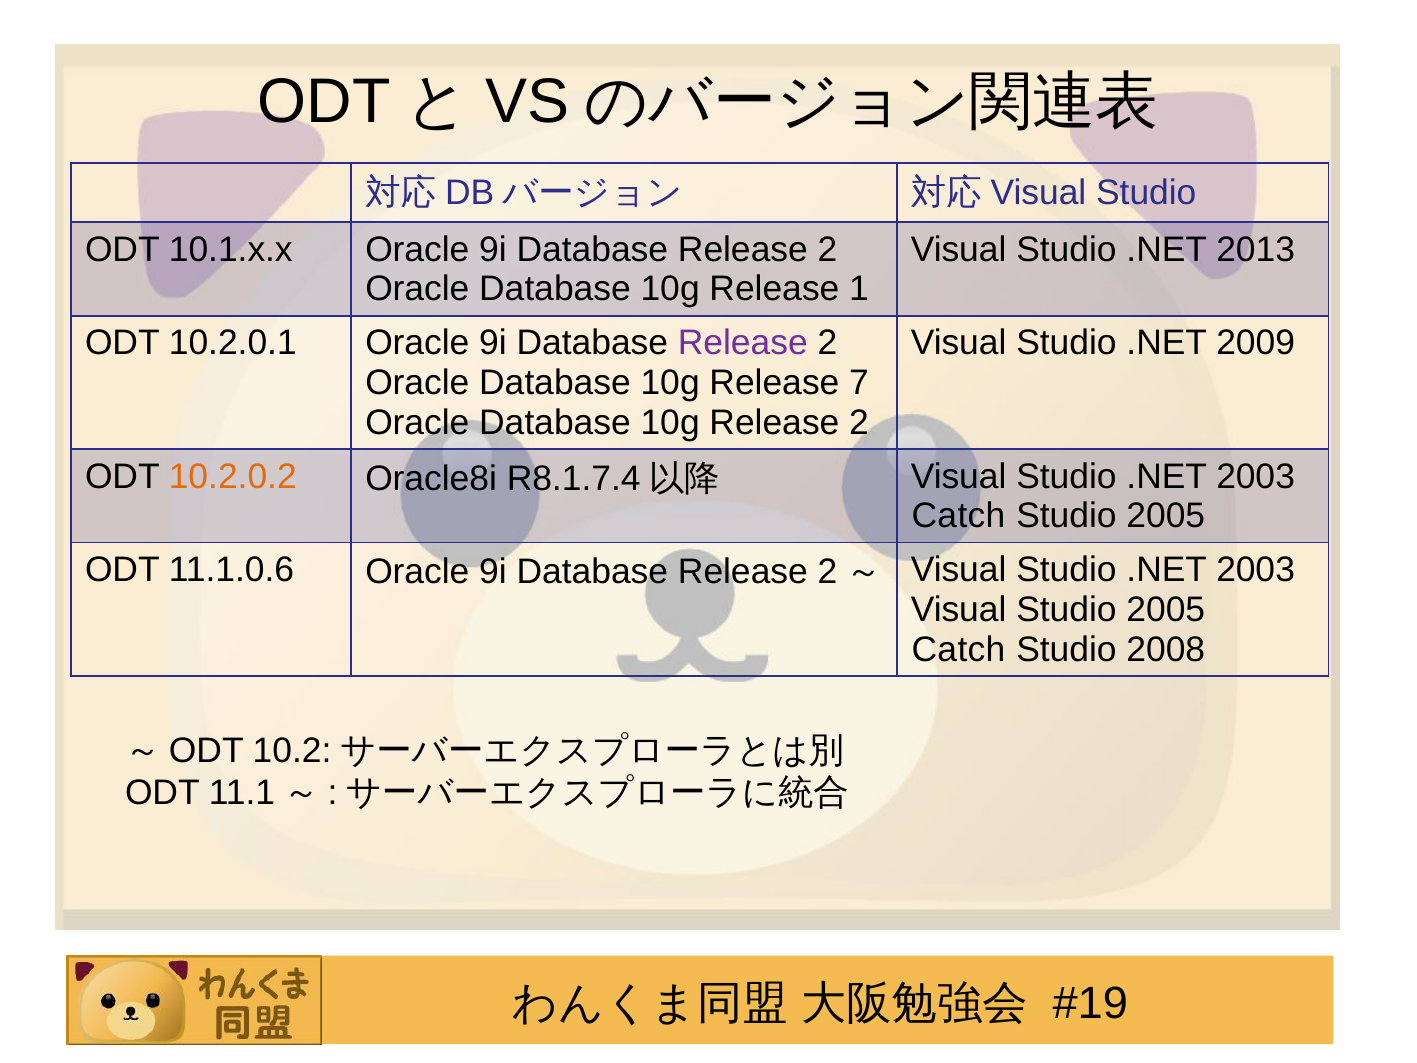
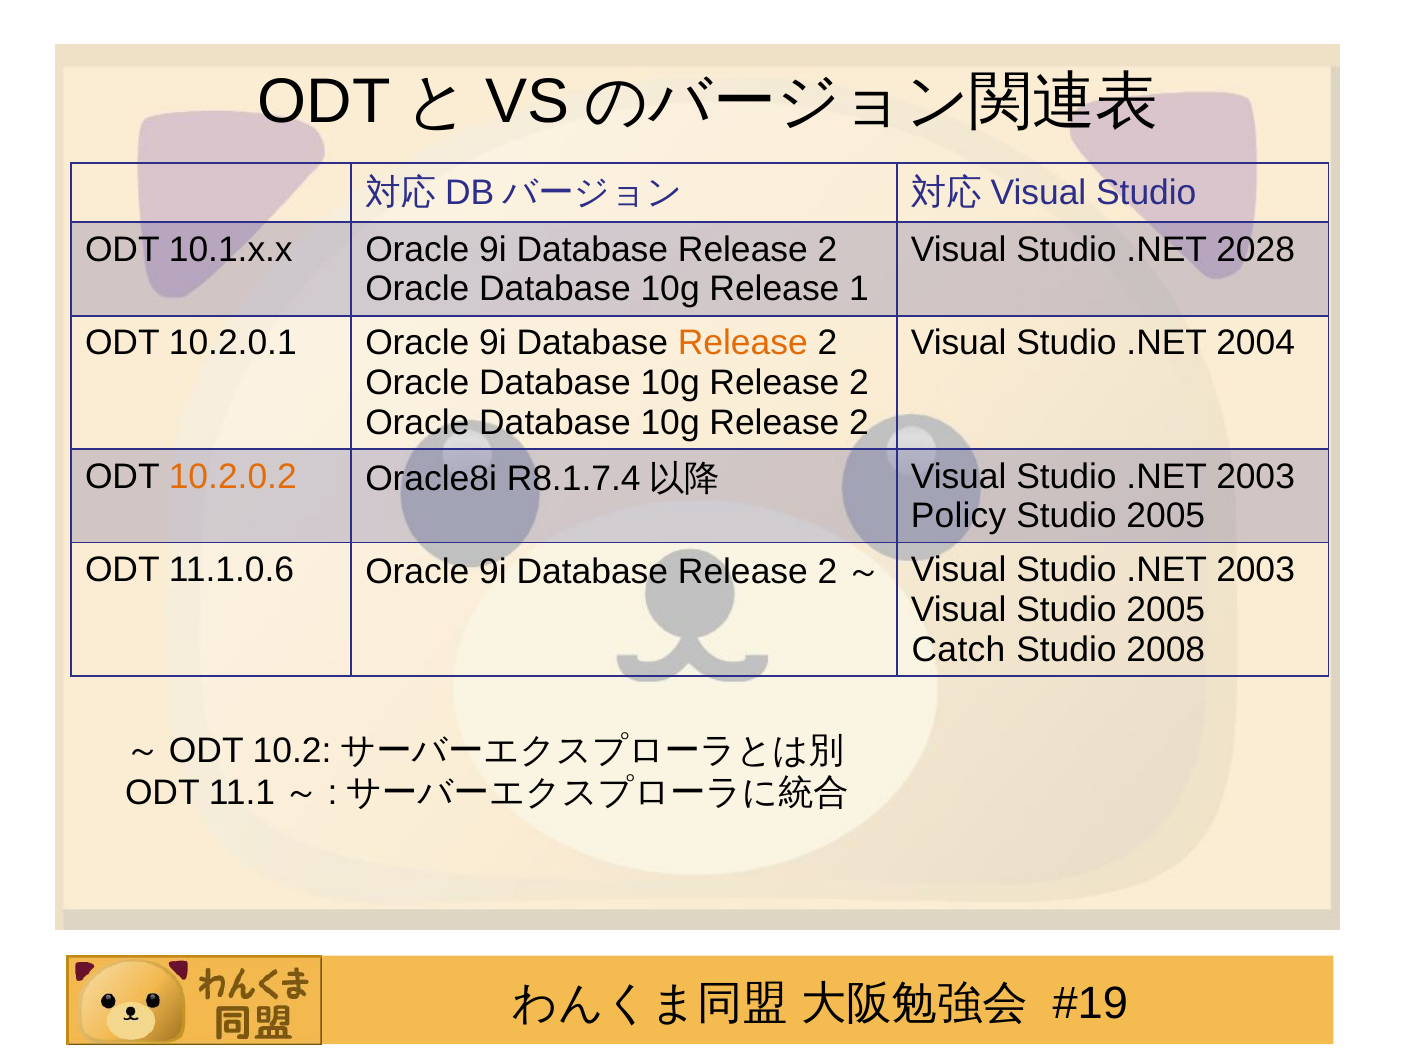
2013: 2013 -> 2028
Release at (743, 343) colour: purple -> orange
2009: 2009 -> 2004
7 at (859, 383): 7 -> 2
Catch at (958, 516): Catch -> Policy
